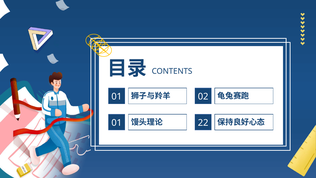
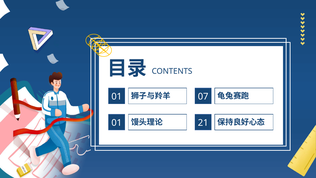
02: 02 -> 07
22: 22 -> 21
